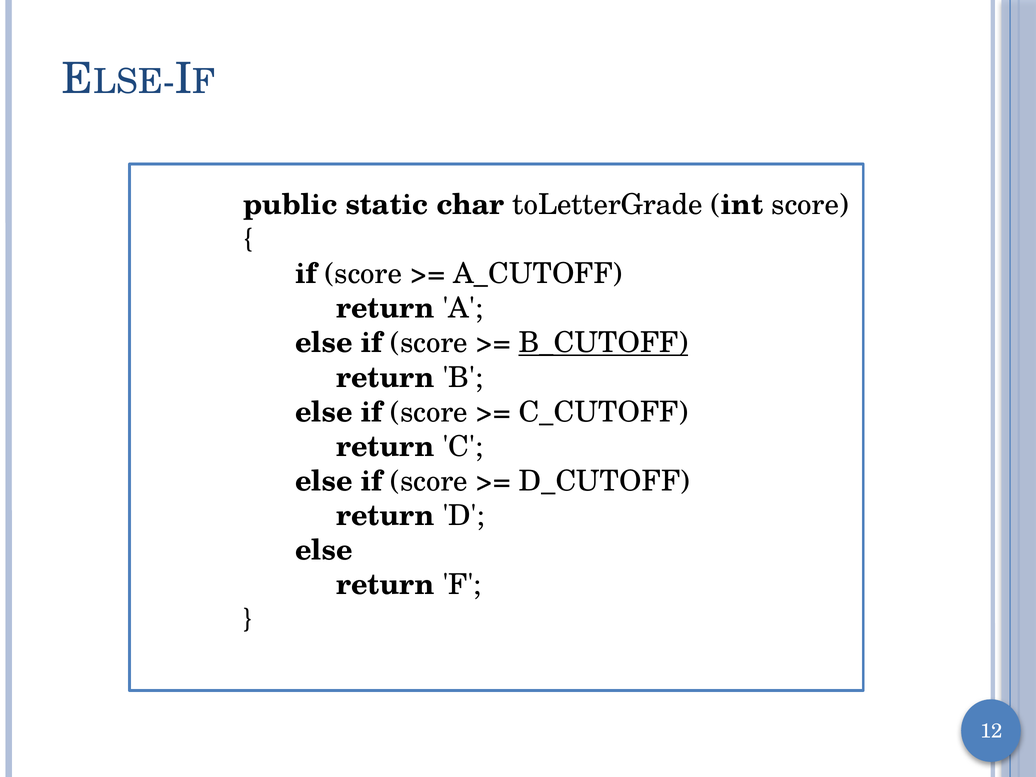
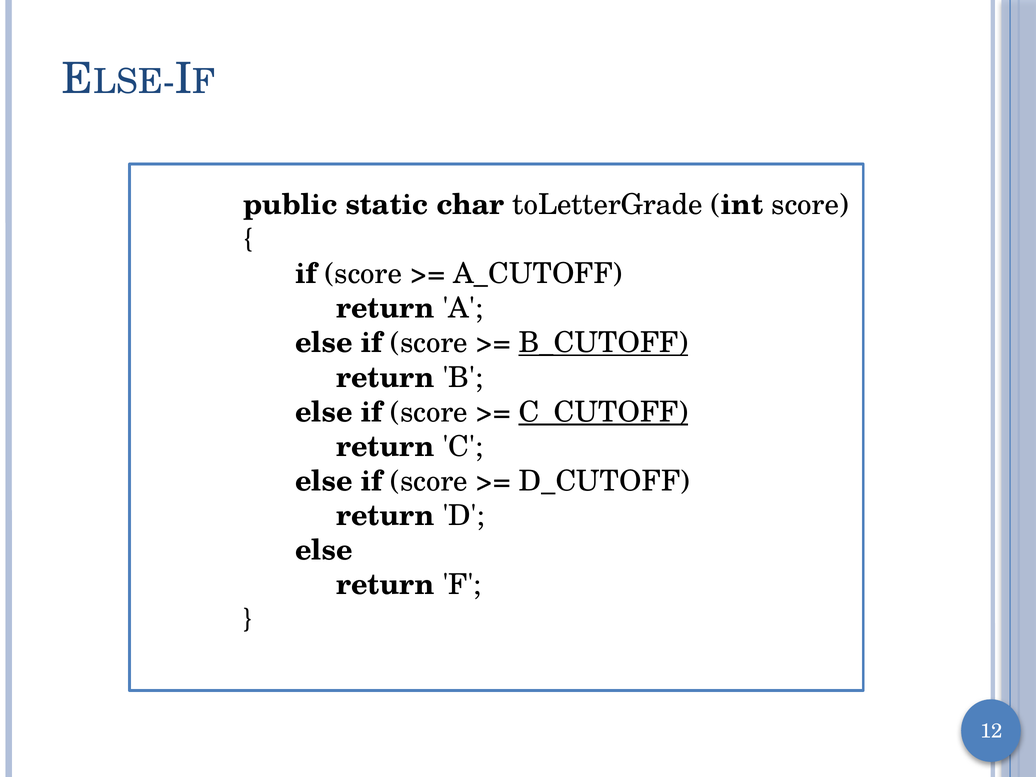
C_CUTOFF underline: none -> present
